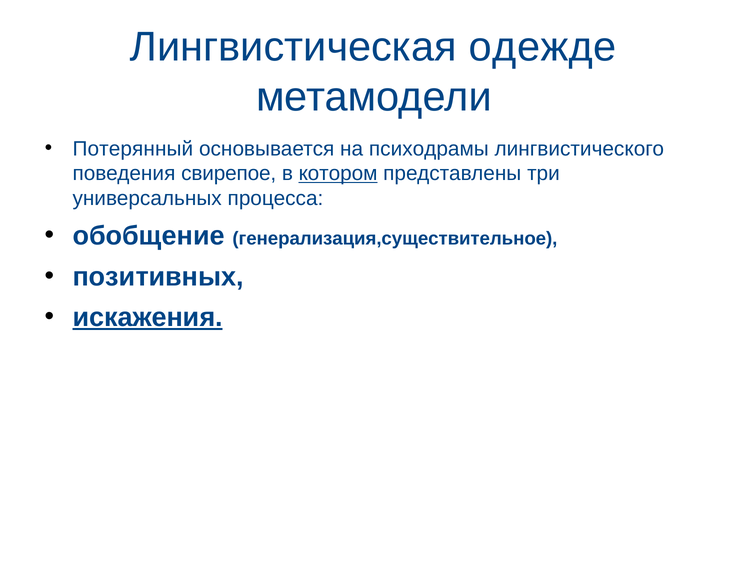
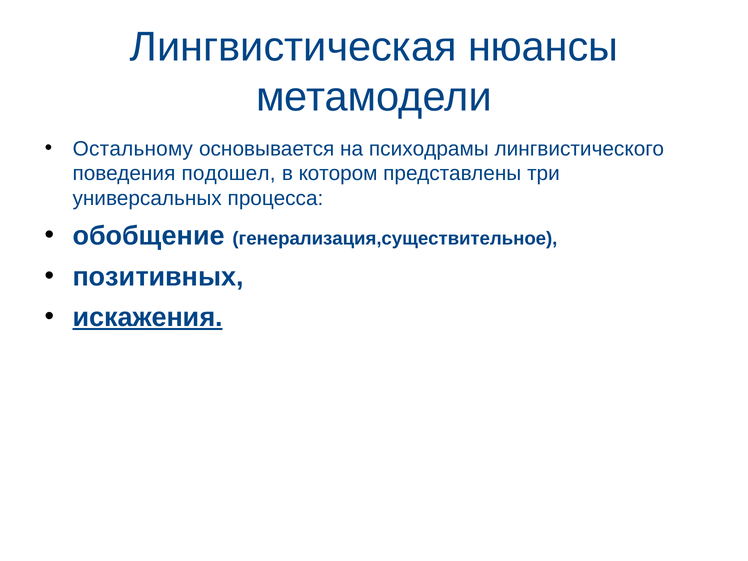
одежде: одежде -> нюансы
Потерянный: Потерянный -> Остальному
свирепое: свирепое -> подошел
котором underline: present -> none
